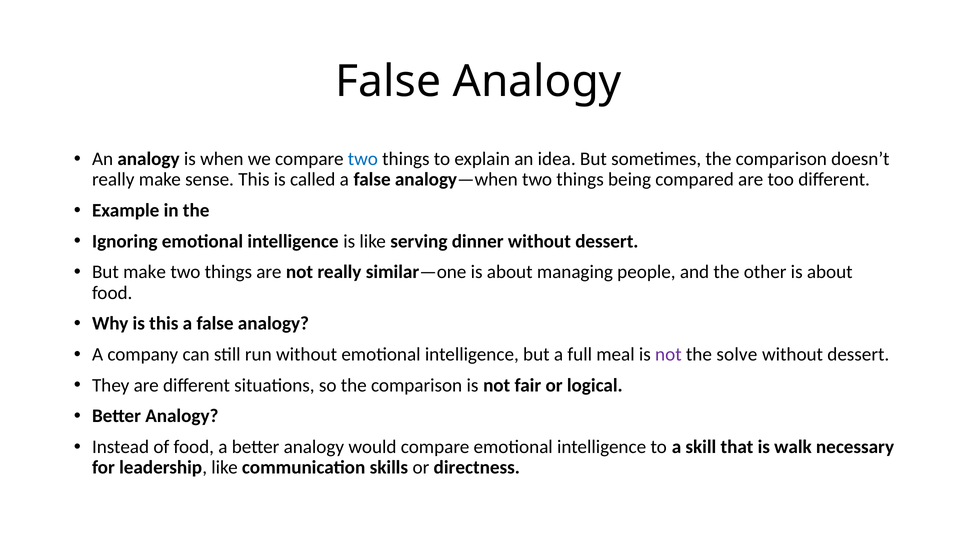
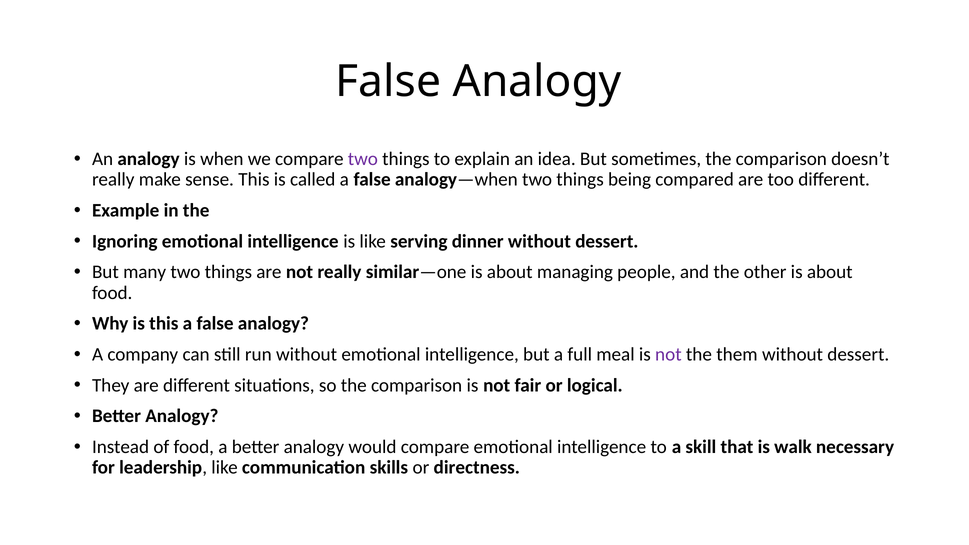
two at (363, 159) colour: blue -> purple
But make: make -> many
solve: solve -> them
